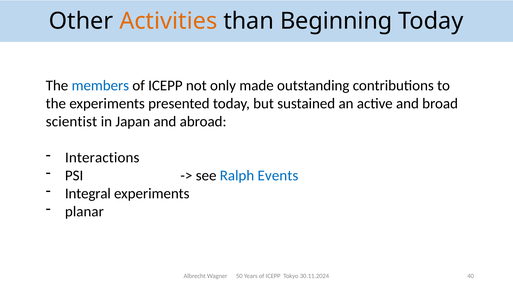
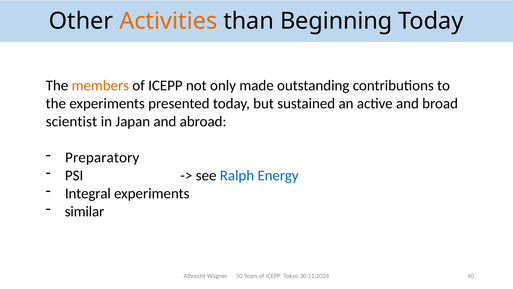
members colour: blue -> orange
Interactions: Interactions -> Preparatory
Events: Events -> Energy
planar: planar -> similar
